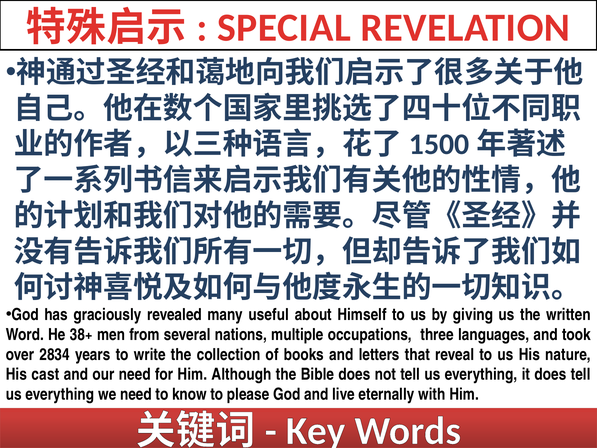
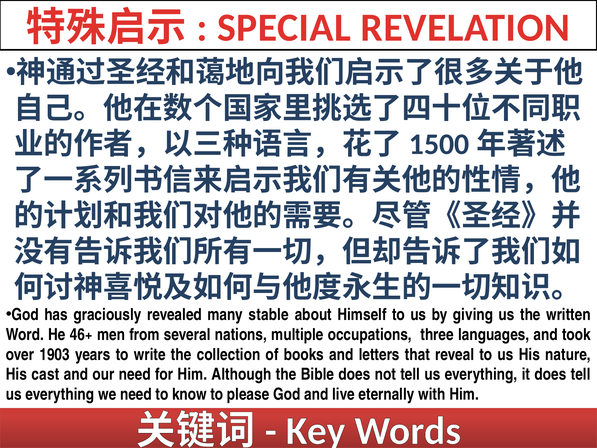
useful: useful -> stable
38+: 38+ -> 46+
2834: 2834 -> 1903
